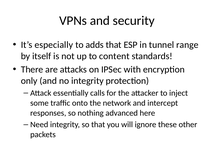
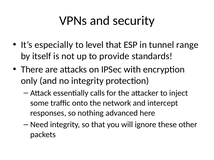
adds: adds -> level
content: content -> provide
